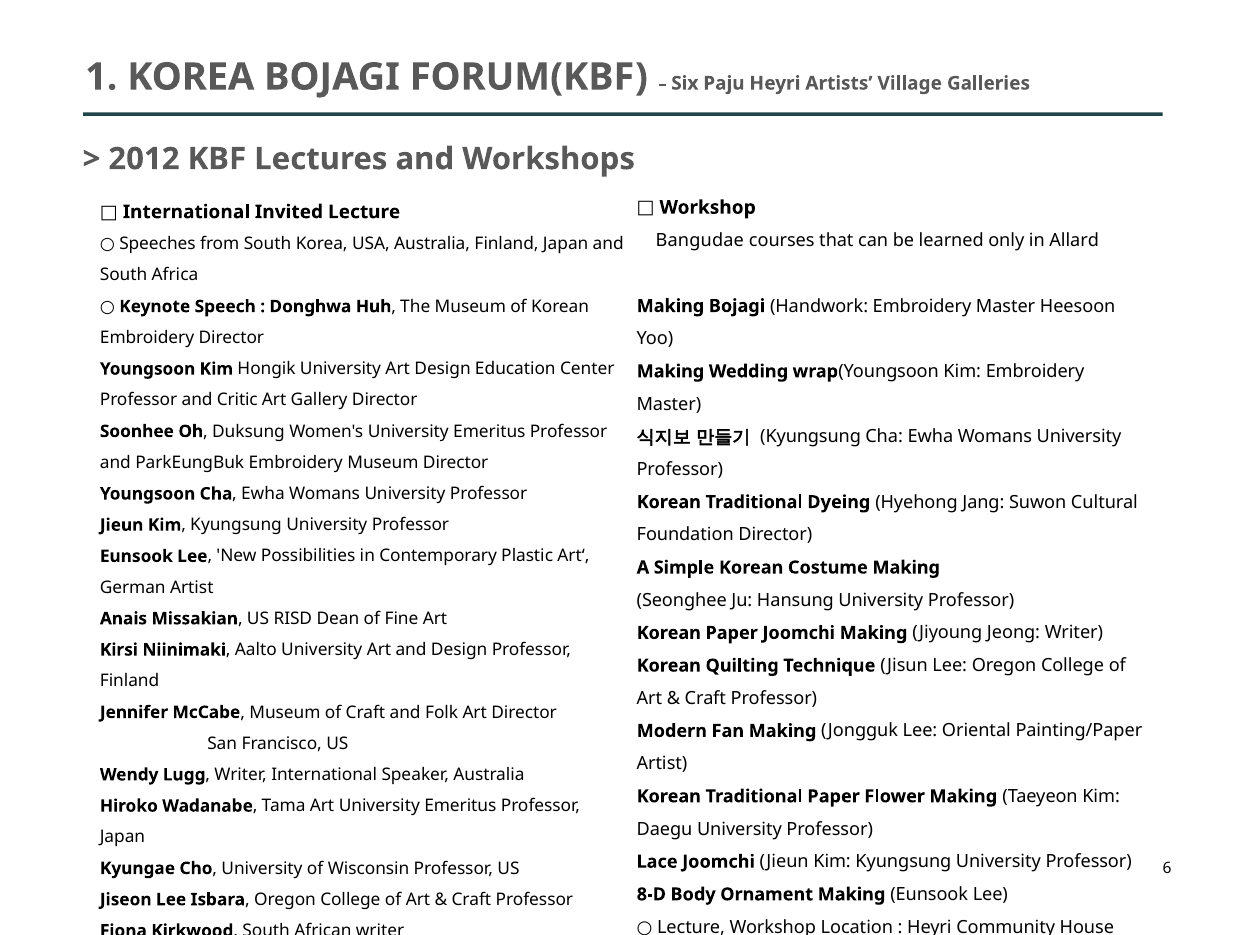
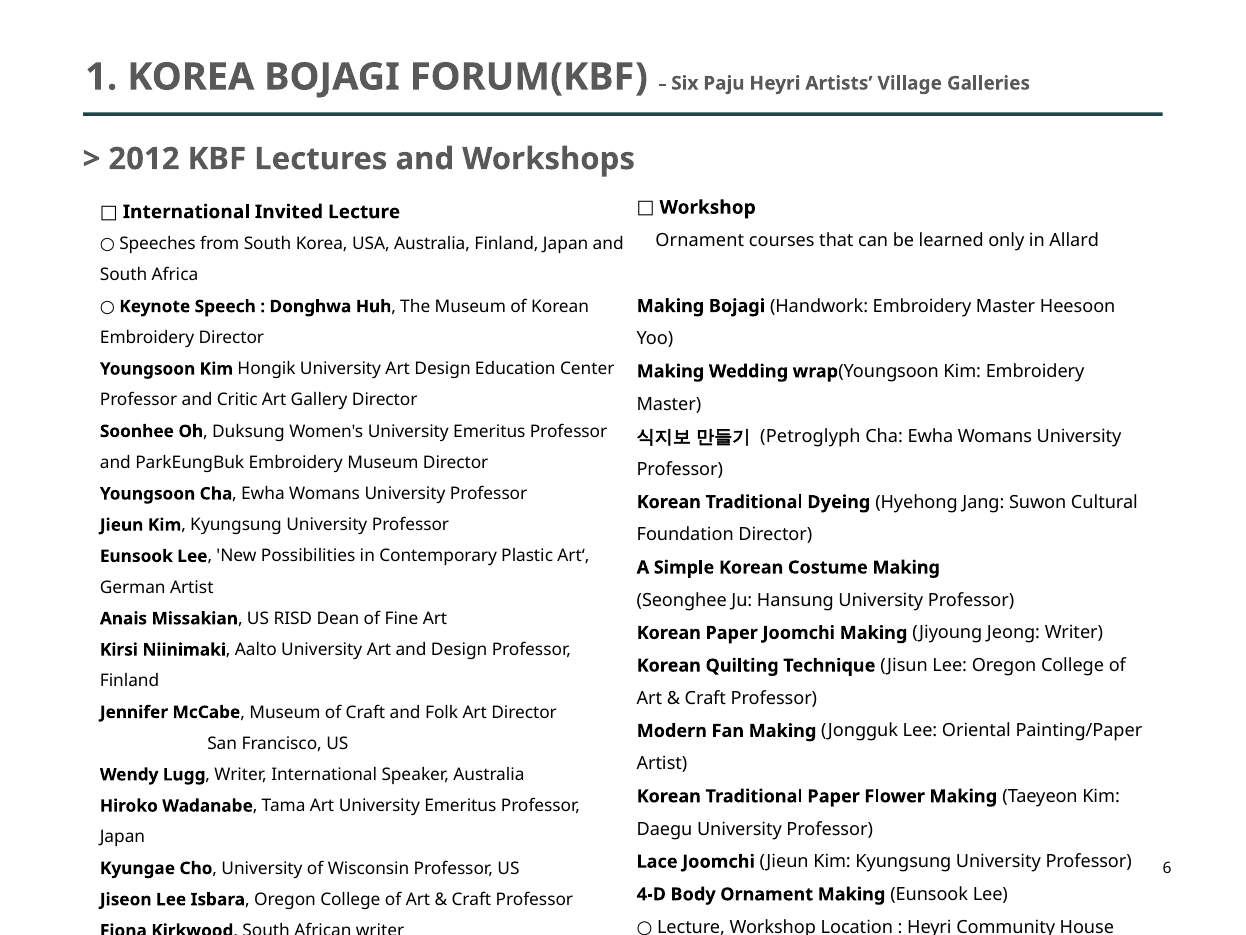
Bangudae at (700, 241): Bangudae -> Ornament
Kyungsung at (811, 437): Kyungsung -> Petroglyph
8-D: 8-D -> 4-D
